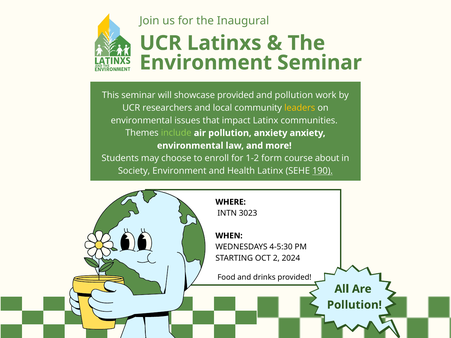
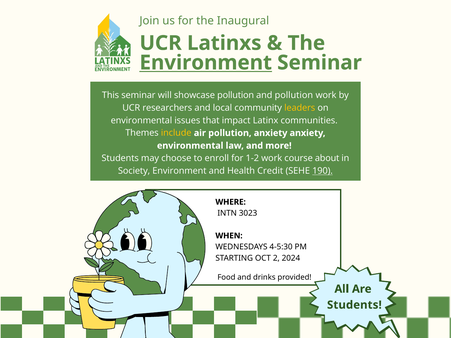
Environment at (206, 63) underline: none -> present
showcase provided: provided -> pollution
include colour: light green -> yellow
1-2 form: form -> work
Health Latinx: Latinx -> Credit
Pollution at (354, 305): Pollution -> Students
